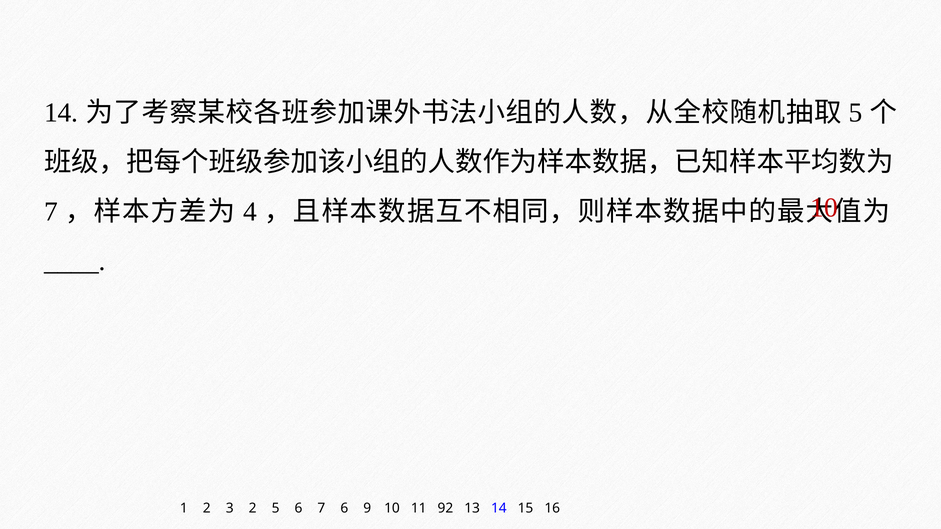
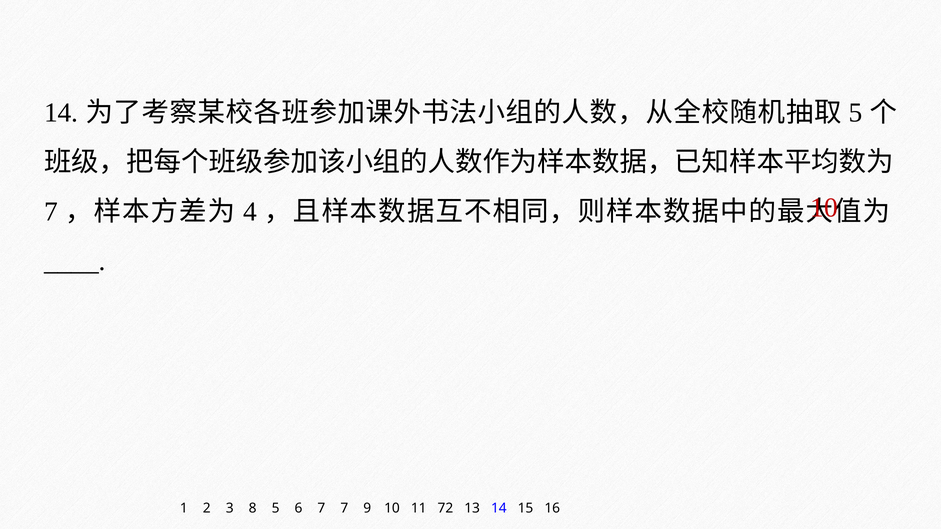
3 2: 2 -> 8
7 6: 6 -> 7
92: 92 -> 72
